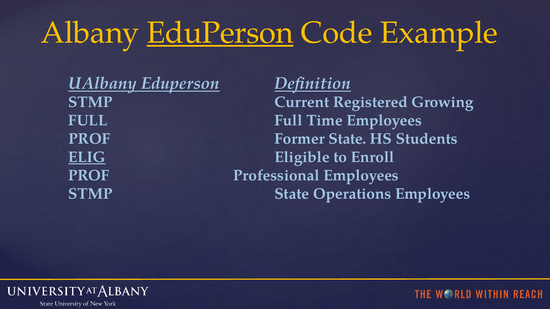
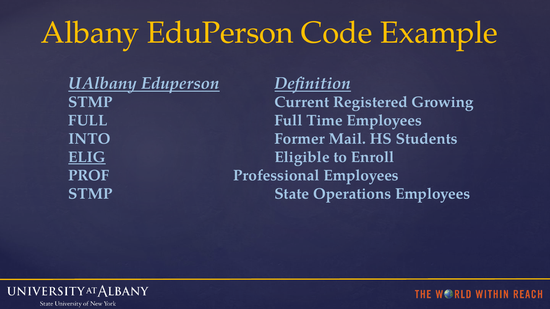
EduPerson at (220, 33) underline: present -> none
PROF at (89, 139): PROF -> INTO
Former State: State -> Mail
